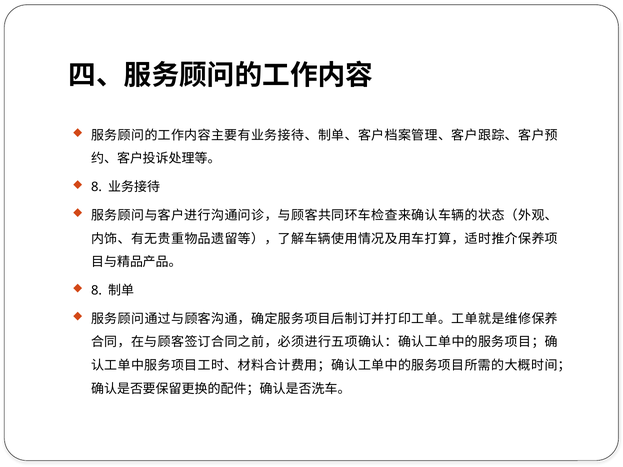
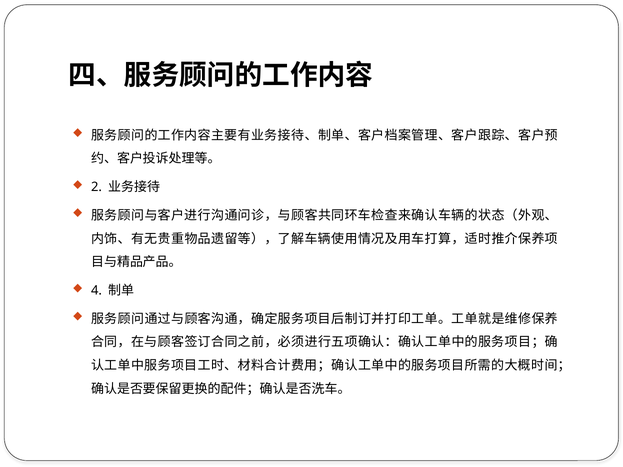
8 at (97, 187): 8 -> 2
8 at (97, 291): 8 -> 4
